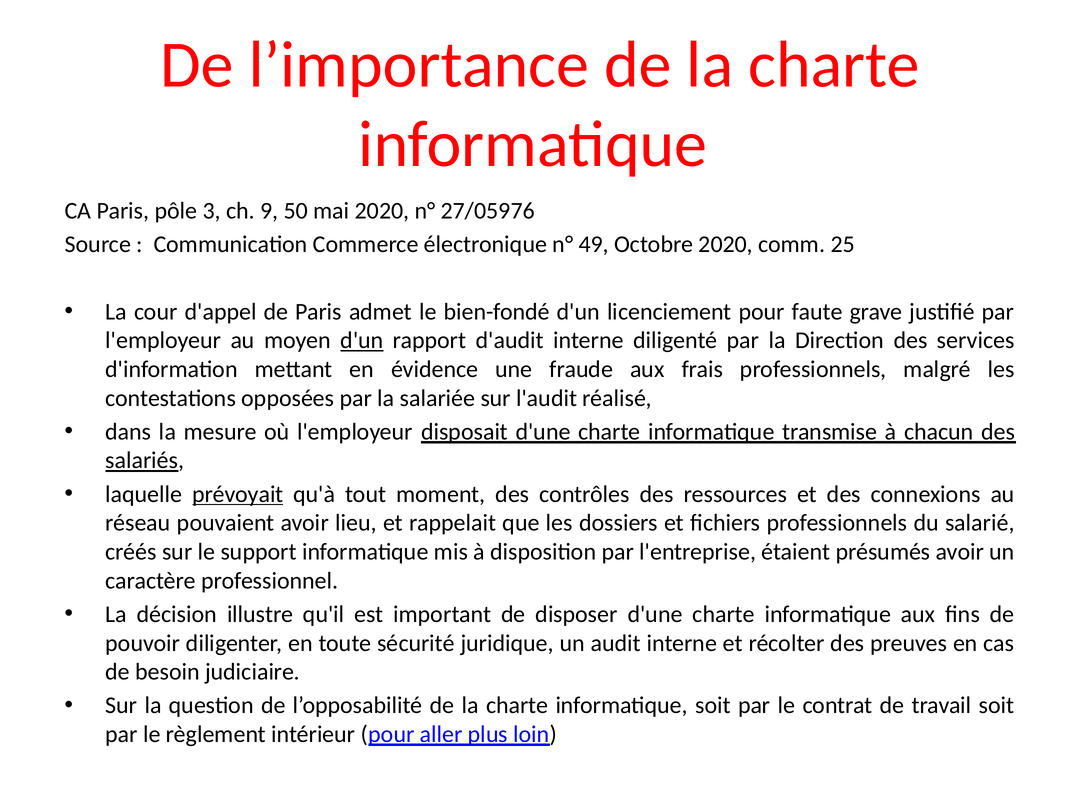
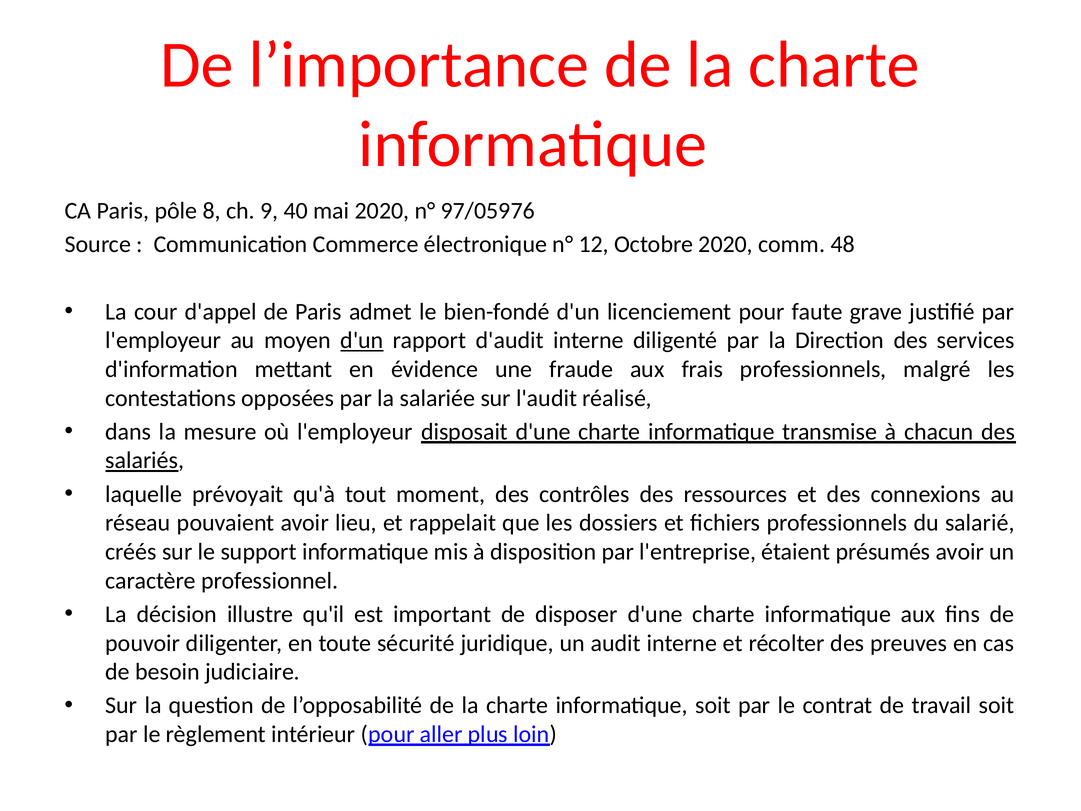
3: 3 -> 8
50: 50 -> 40
27/05976: 27/05976 -> 97/05976
49: 49 -> 12
25: 25 -> 48
prévoyait underline: present -> none
